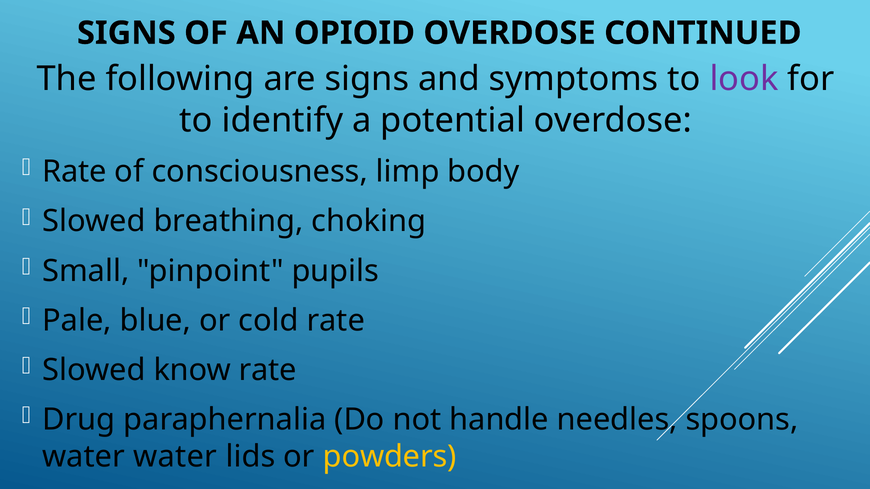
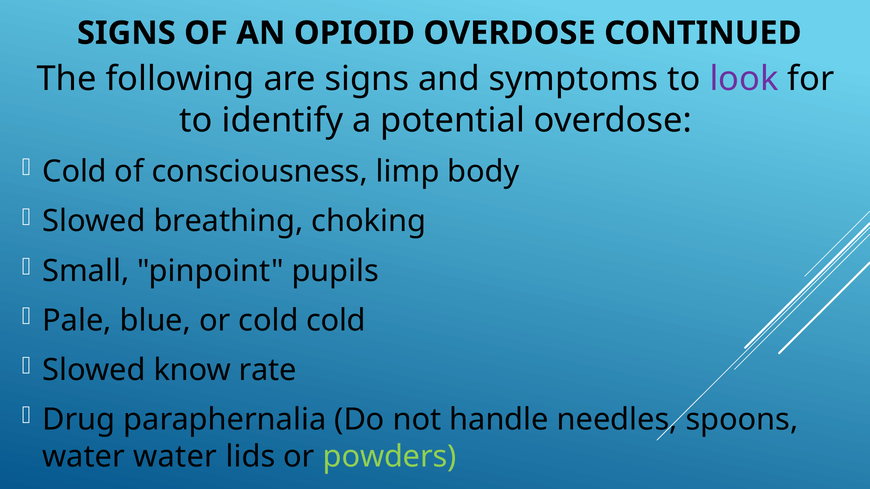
Rate at (75, 172): Rate -> Cold
cold rate: rate -> cold
powders colour: yellow -> light green
